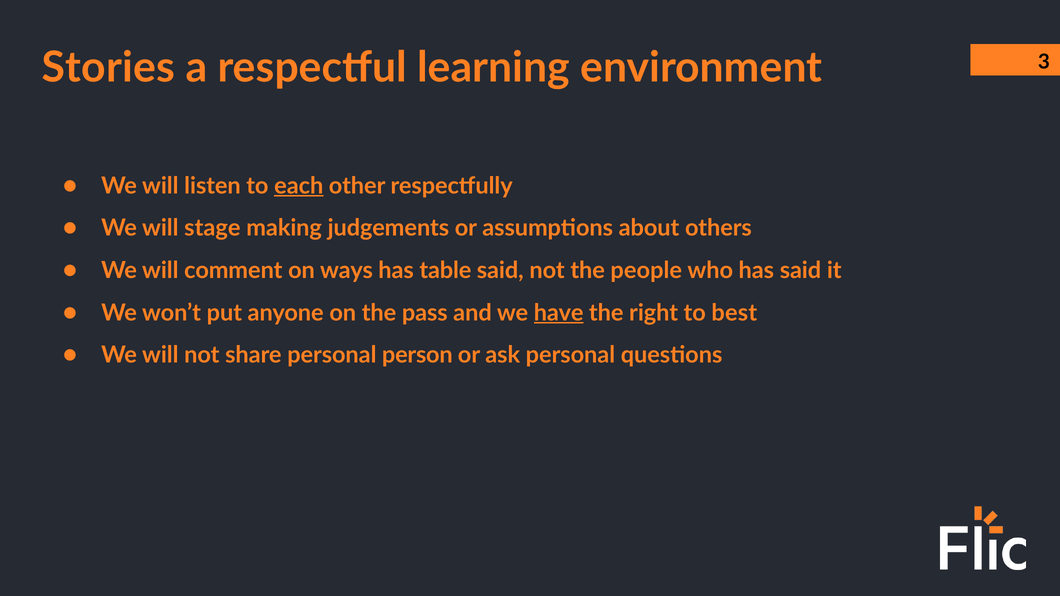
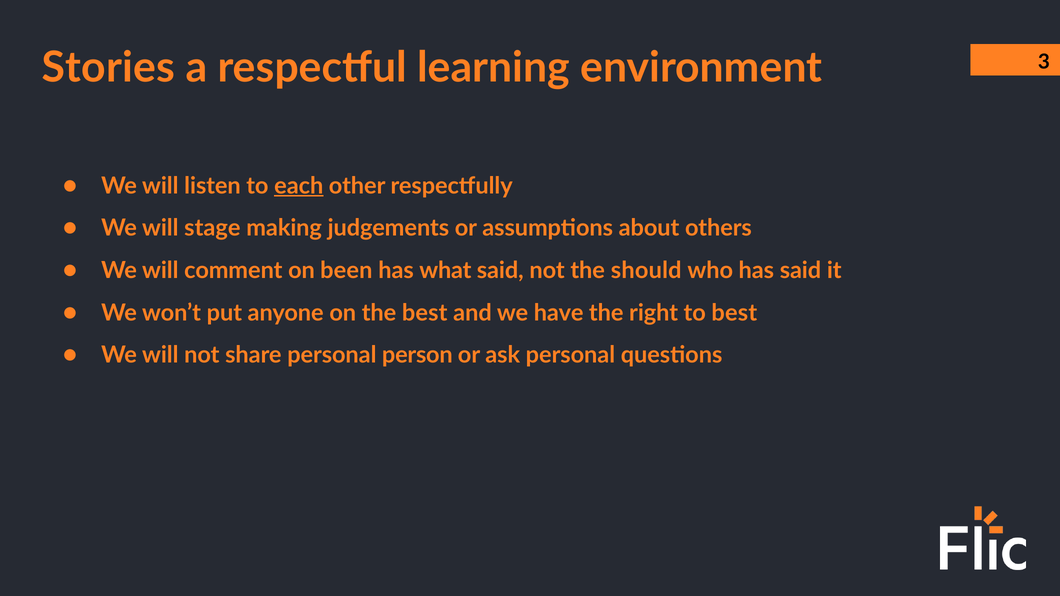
ways: ways -> been
table: table -> what
people: people -> should
the pass: pass -> best
have underline: present -> none
